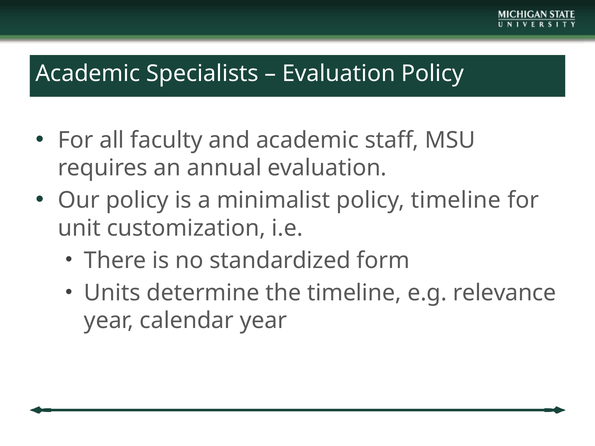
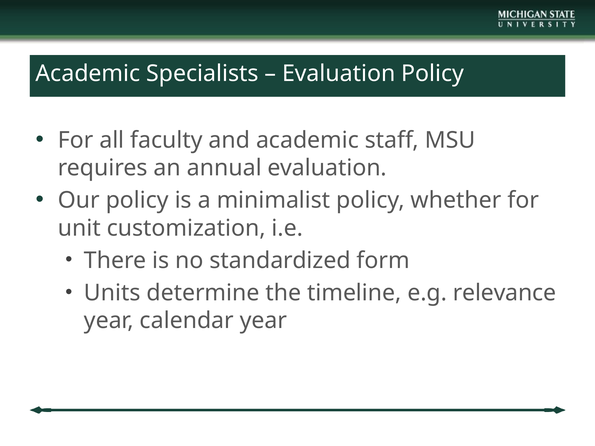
policy timeline: timeline -> whether
